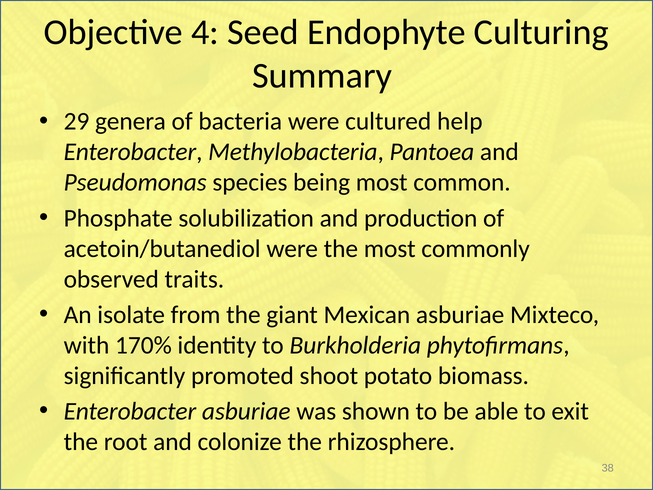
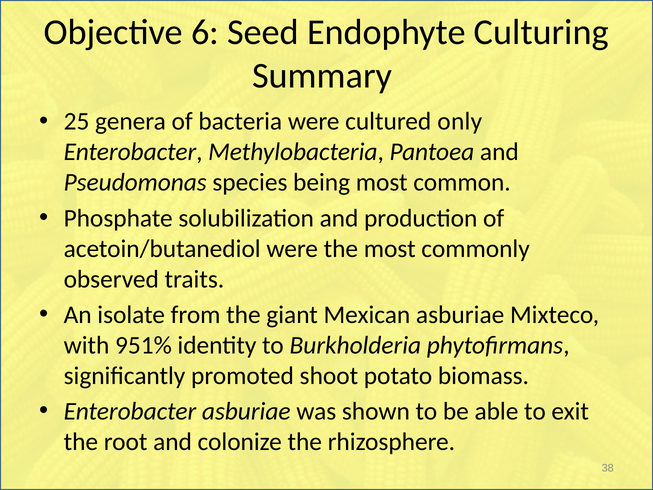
4: 4 -> 6
29: 29 -> 25
help: help -> only
170%: 170% -> 951%
